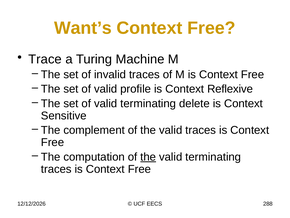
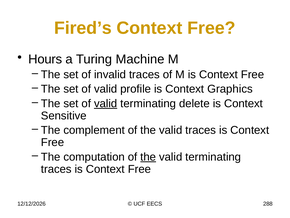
Want’s: Want’s -> Fired’s
Trace: Trace -> Hours
Reflexive: Reflexive -> Graphics
valid at (106, 103) underline: none -> present
